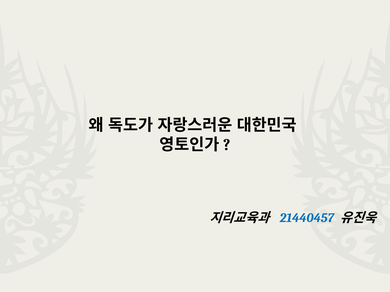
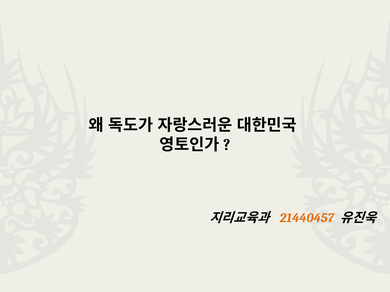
21440457 colour: blue -> orange
